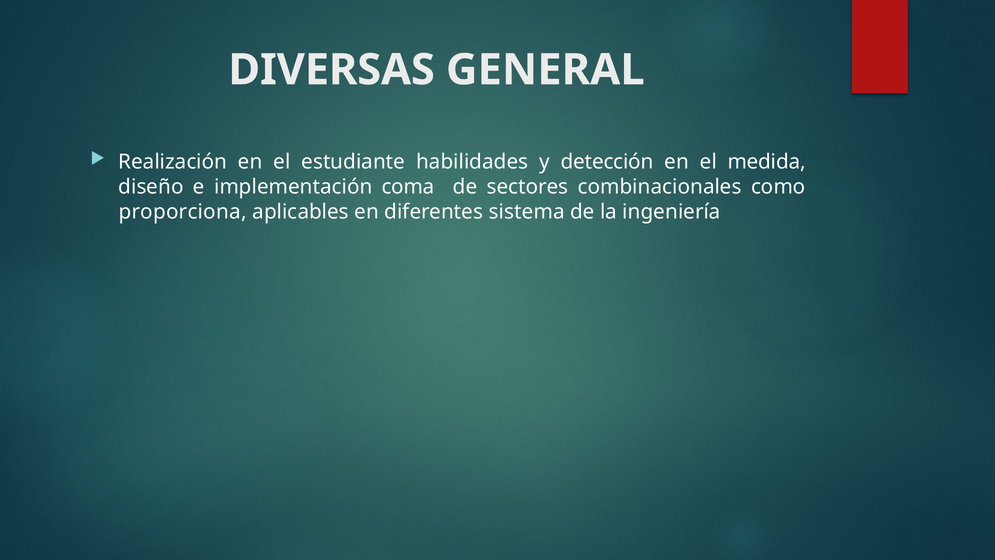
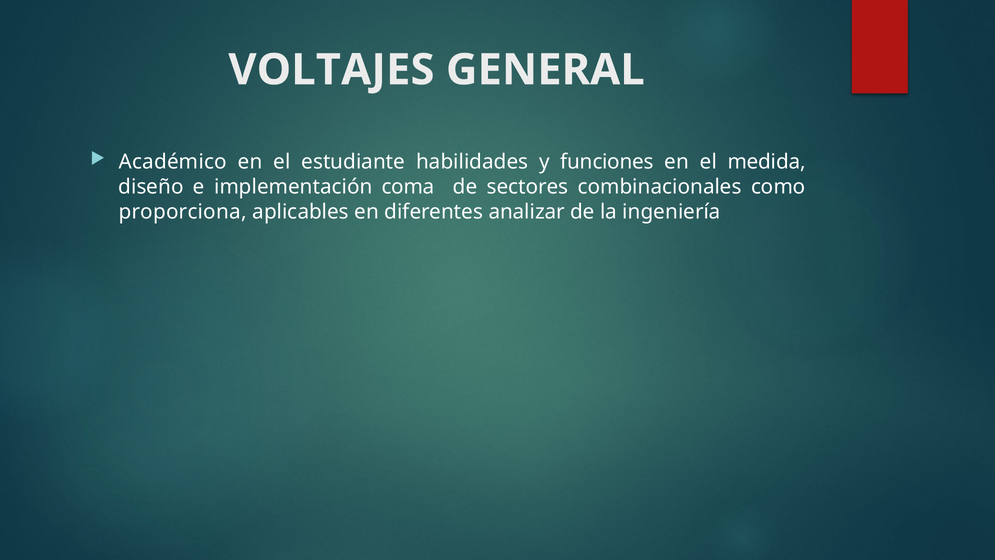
DIVERSAS: DIVERSAS -> VOLTAJES
Realización: Realización -> Académico
detección: detección -> funciones
sistema: sistema -> analizar
